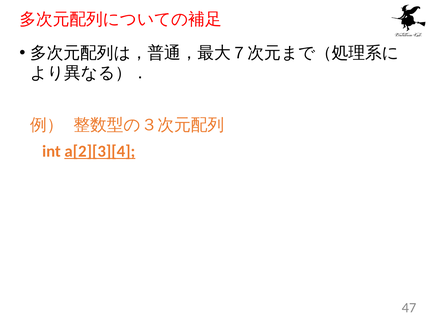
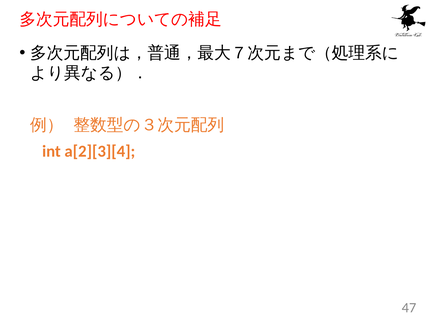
a[2][3][4 underline: present -> none
